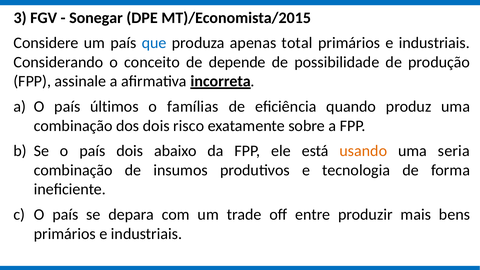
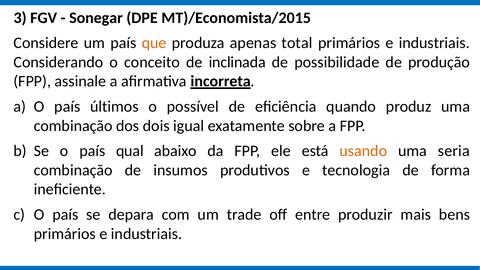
que colour: blue -> orange
depende: depende -> inclinada
famílias: famílias -> possível
risco: risco -> igual
país dois: dois -> qual
